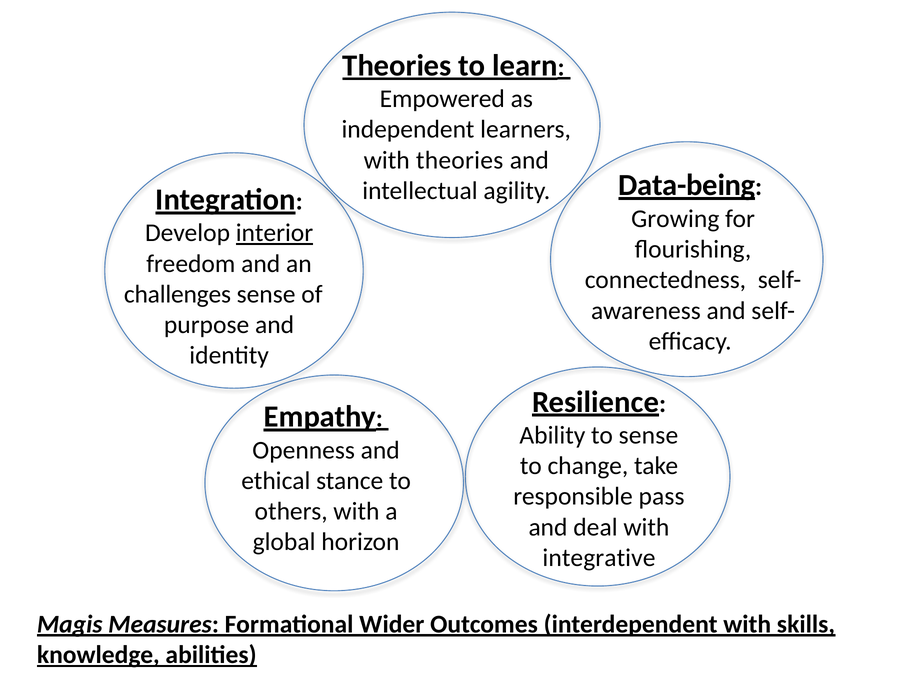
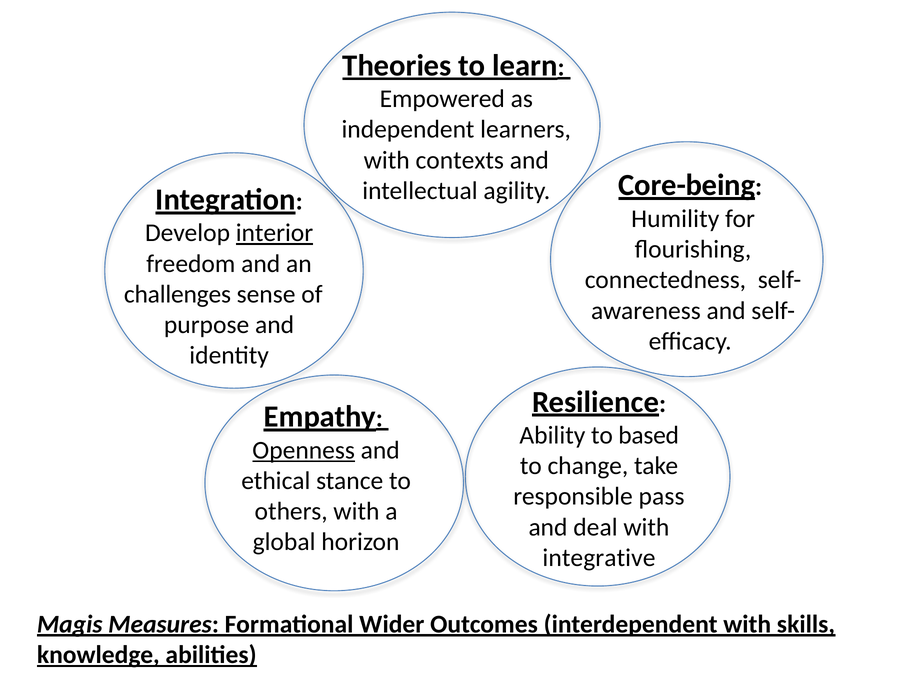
with theories: theories -> contexts
Data-being: Data-being -> Core-being
Growing: Growing -> Humility
to sense: sense -> based
Openness underline: none -> present
